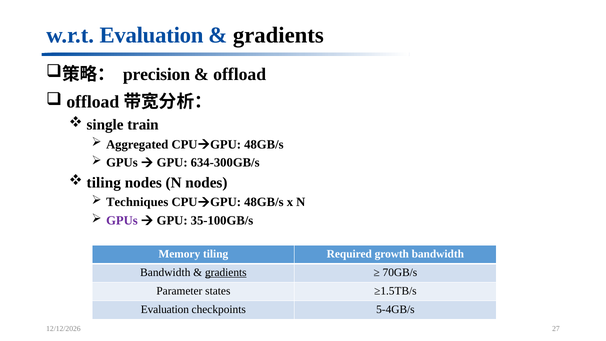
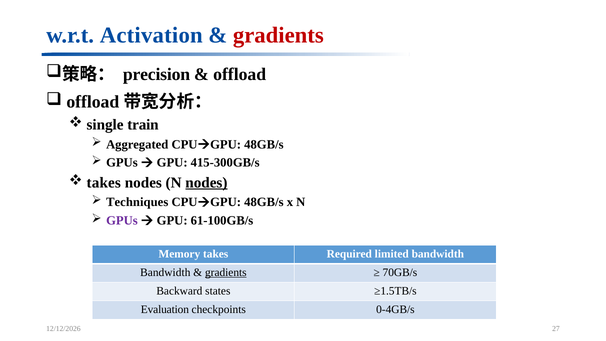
w.r.t Evaluation: Evaluation -> Activation
gradients at (278, 35) colour: black -> red
634-300GB/s: 634-300GB/s -> 415-300GB/s
tiling at (104, 183): tiling -> takes
nodes at (206, 183) underline: none -> present
35-100GB/s: 35-100GB/s -> 61-100GB/s
Memory tiling: tiling -> takes
growth: growth -> limited
Parameter: Parameter -> Backward
5-4GB/s: 5-4GB/s -> 0-4GB/s
